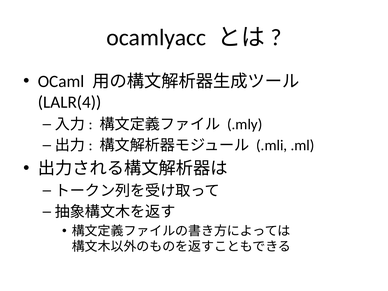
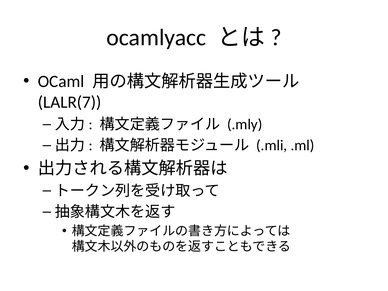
LALR(4: LALR(4 -> LALR(7
